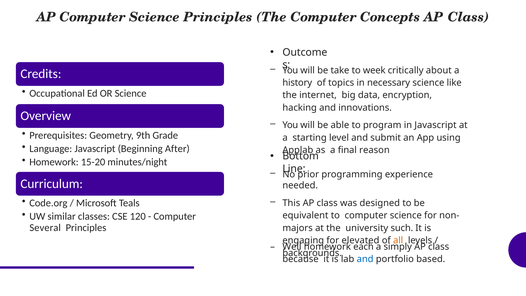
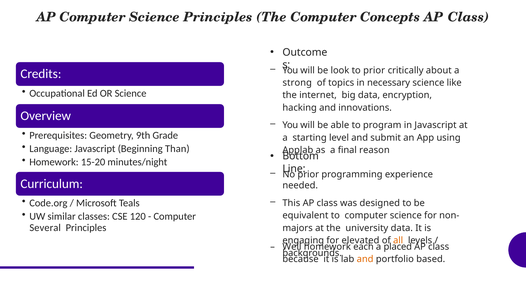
take: take -> look
to week: week -> prior
history: history -> strong
After: After -> Than
university such: such -> data
simply: simply -> placed
and at (365, 259) colour: blue -> orange
